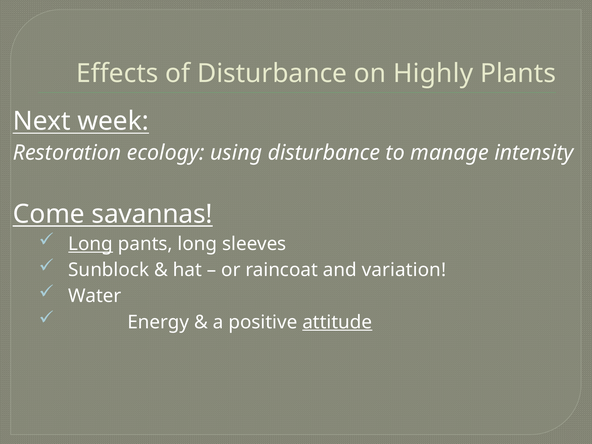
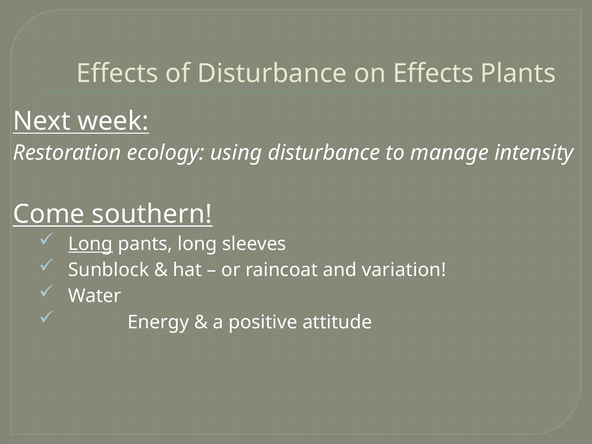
on Highly: Highly -> Effects
savannas: savannas -> southern
attitude underline: present -> none
